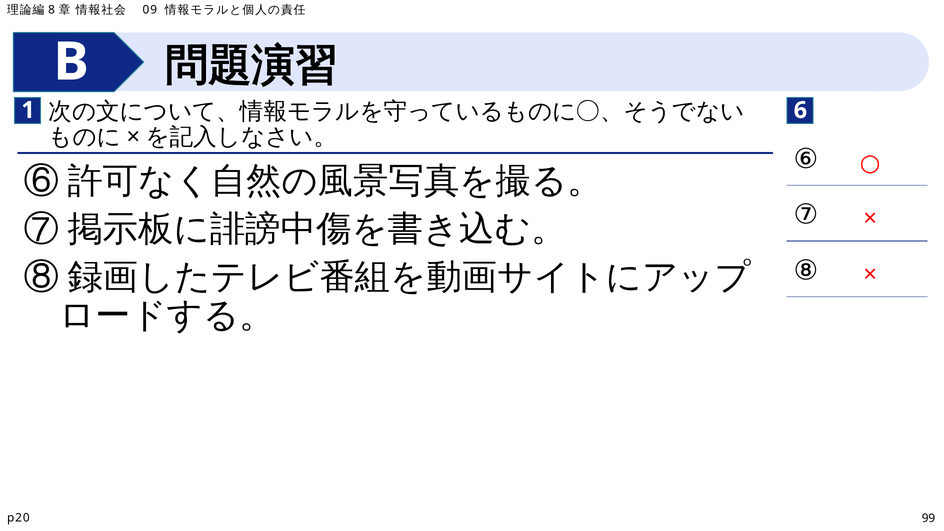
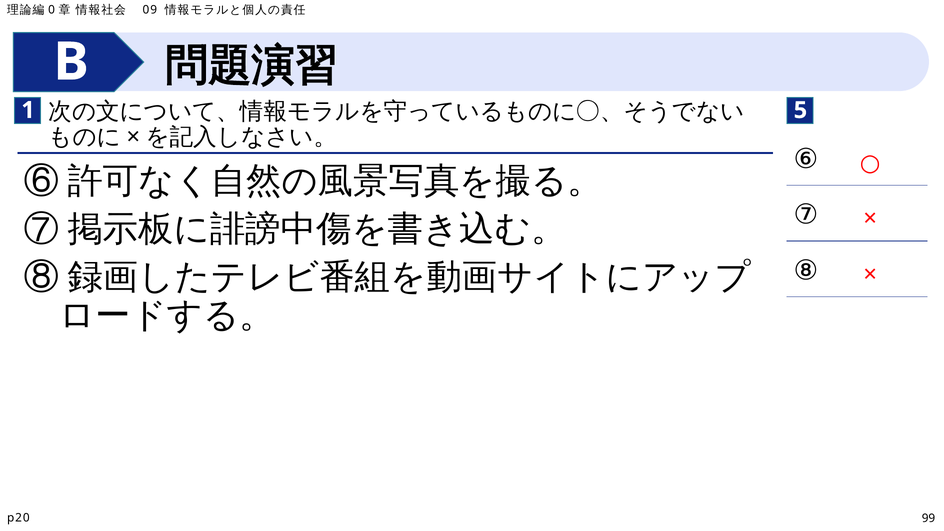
8: 8 -> 0
6: 6 -> 5
